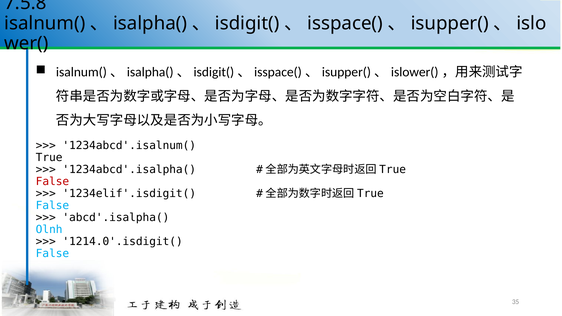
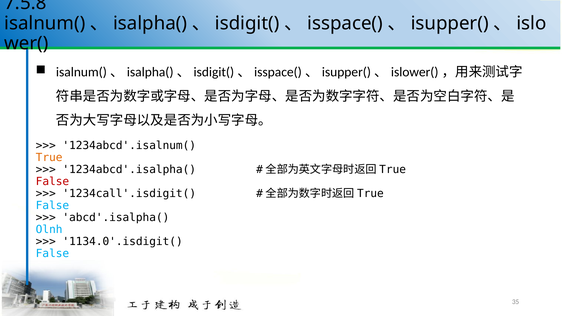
True colour: black -> orange
1234elif'.isdigit(: 1234elif'.isdigit( -> 1234call'.isdigit(
1214.0'.isdigit(: 1214.0'.isdigit( -> 1134.0'.isdigit(
